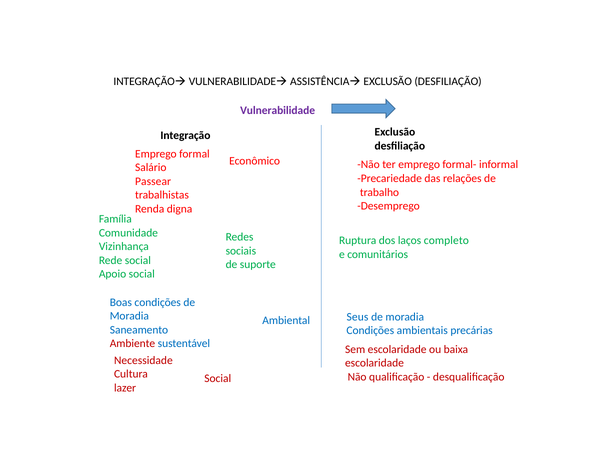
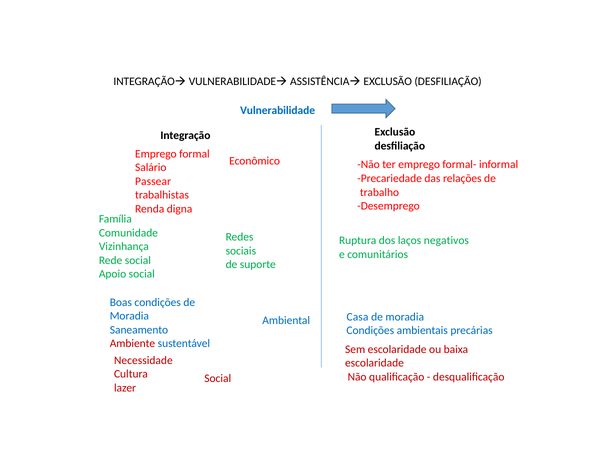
Vulnerabilidade colour: purple -> blue
completo: completo -> negativos
Seus: Seus -> Casa
